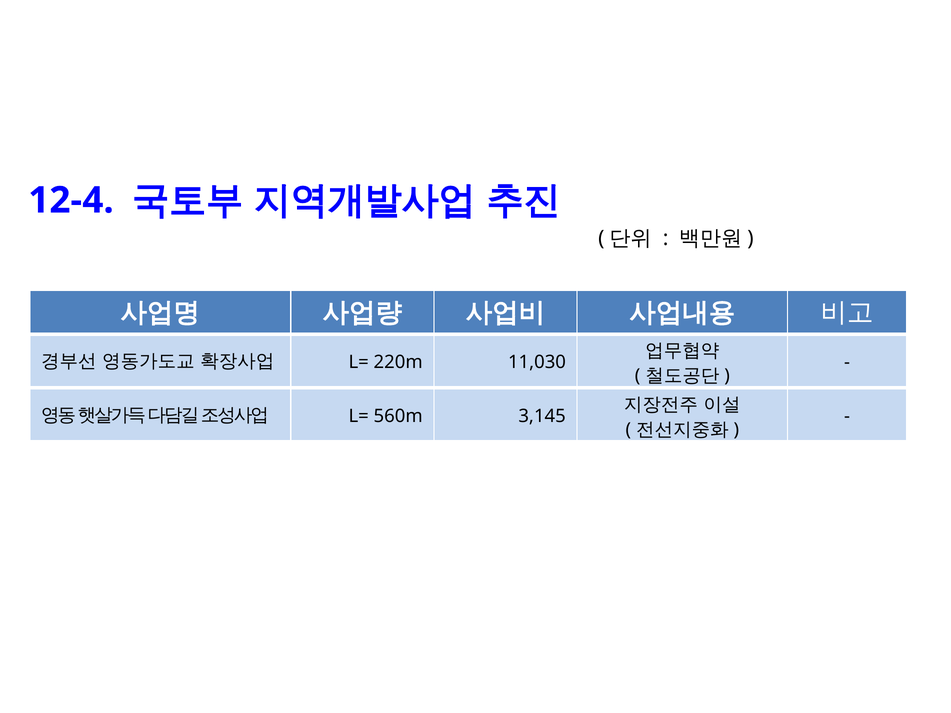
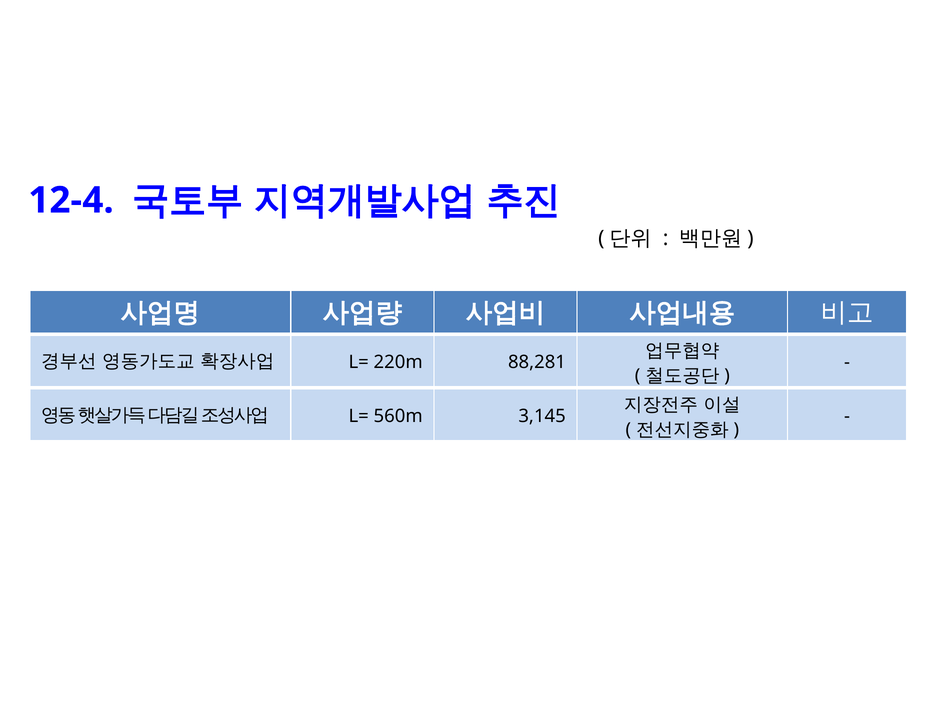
11,030: 11,030 -> 88,281
